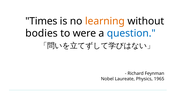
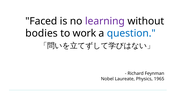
Times: Times -> Faced
learning colour: orange -> purple
were: were -> work
